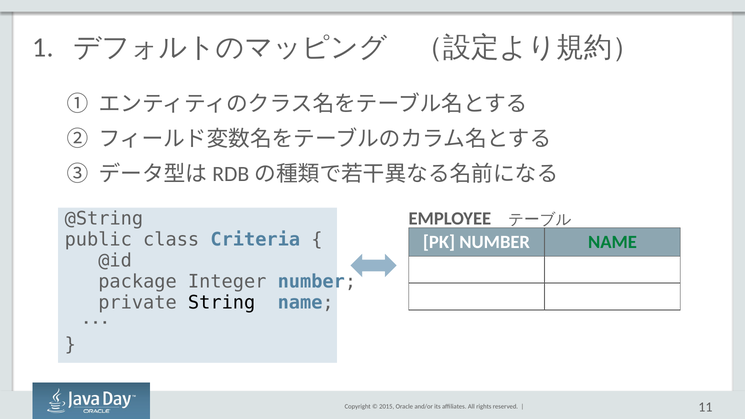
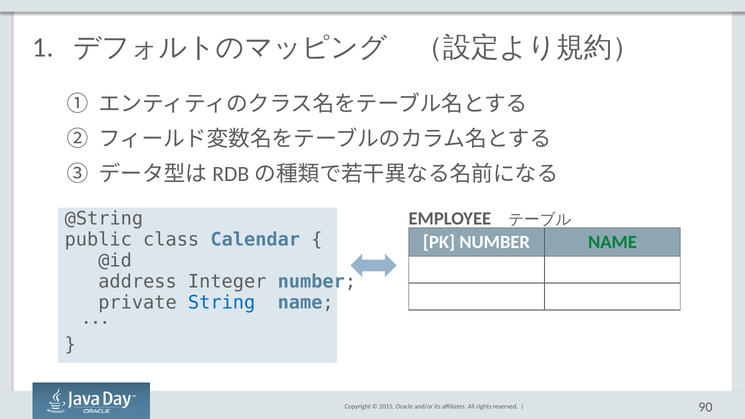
Criteria: Criteria -> Calendar
package: package -> address
String colour: black -> blue
11: 11 -> 90
